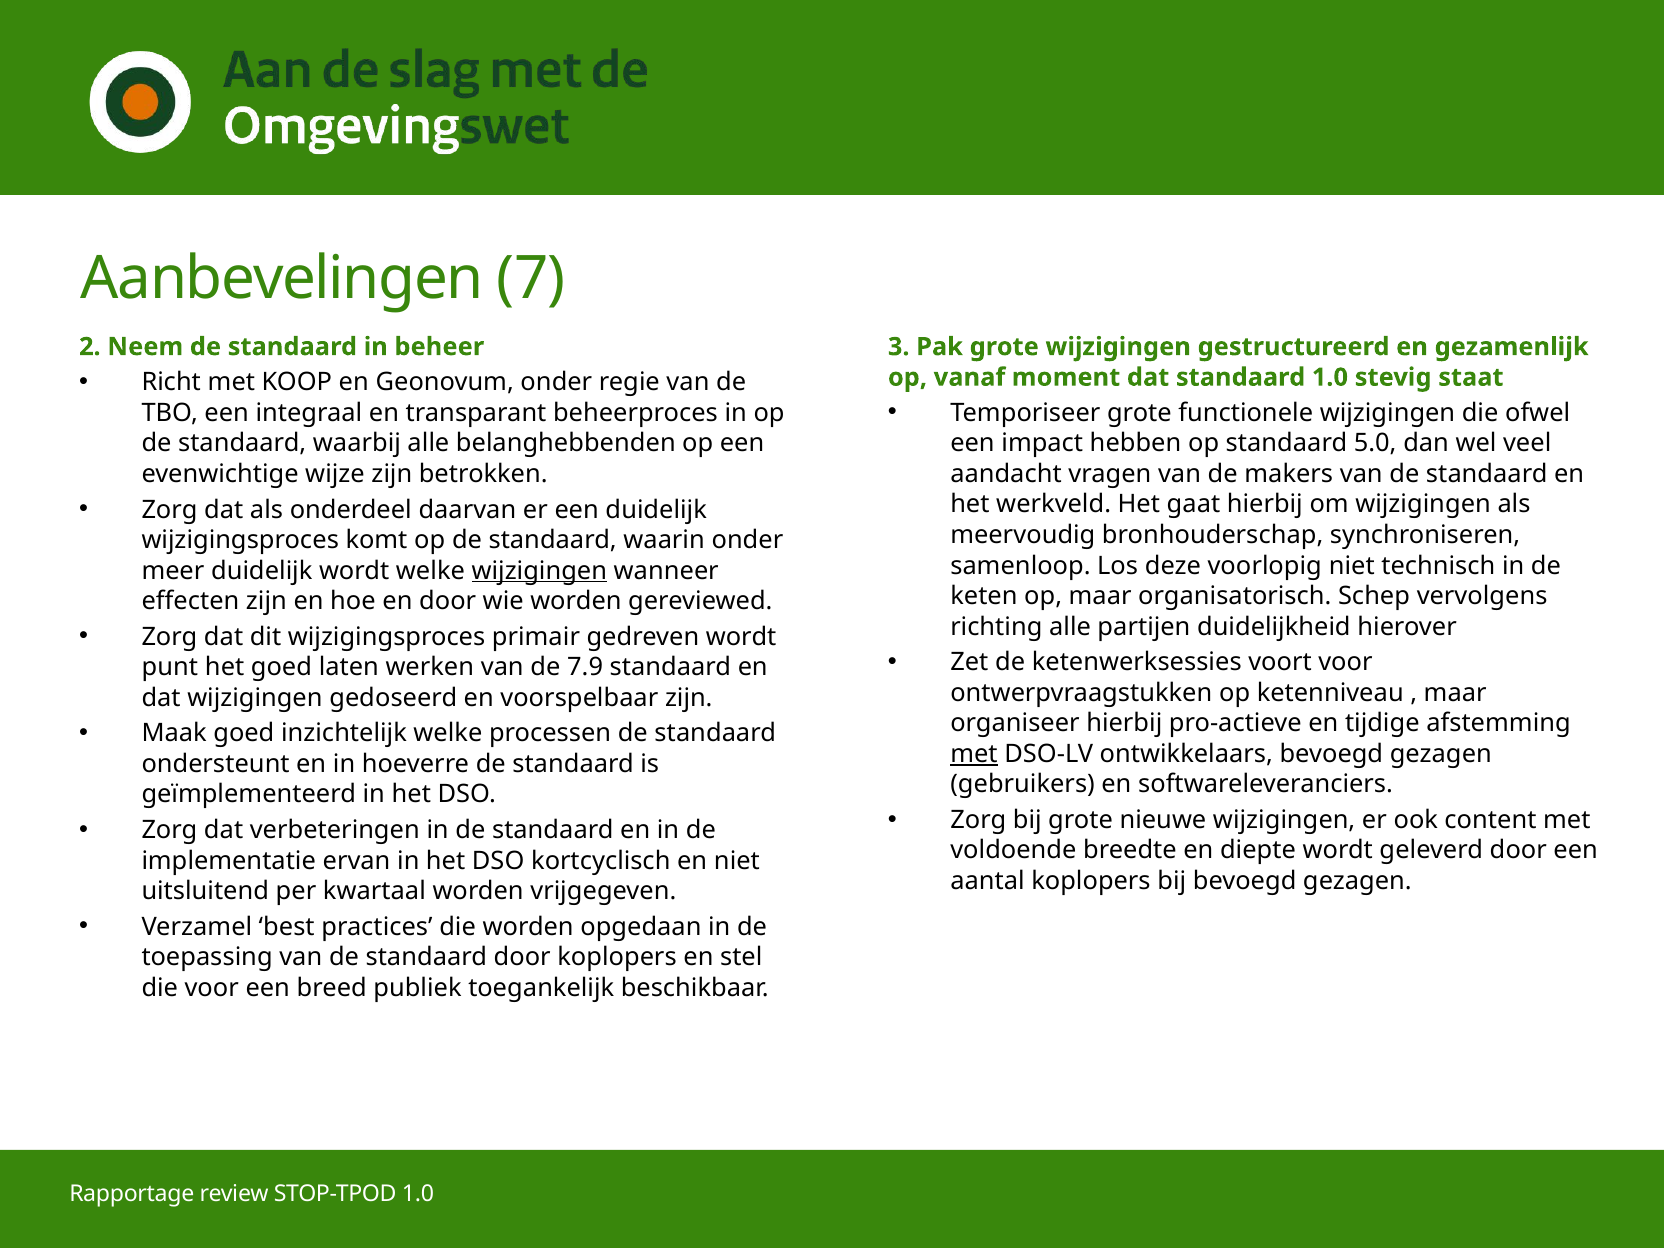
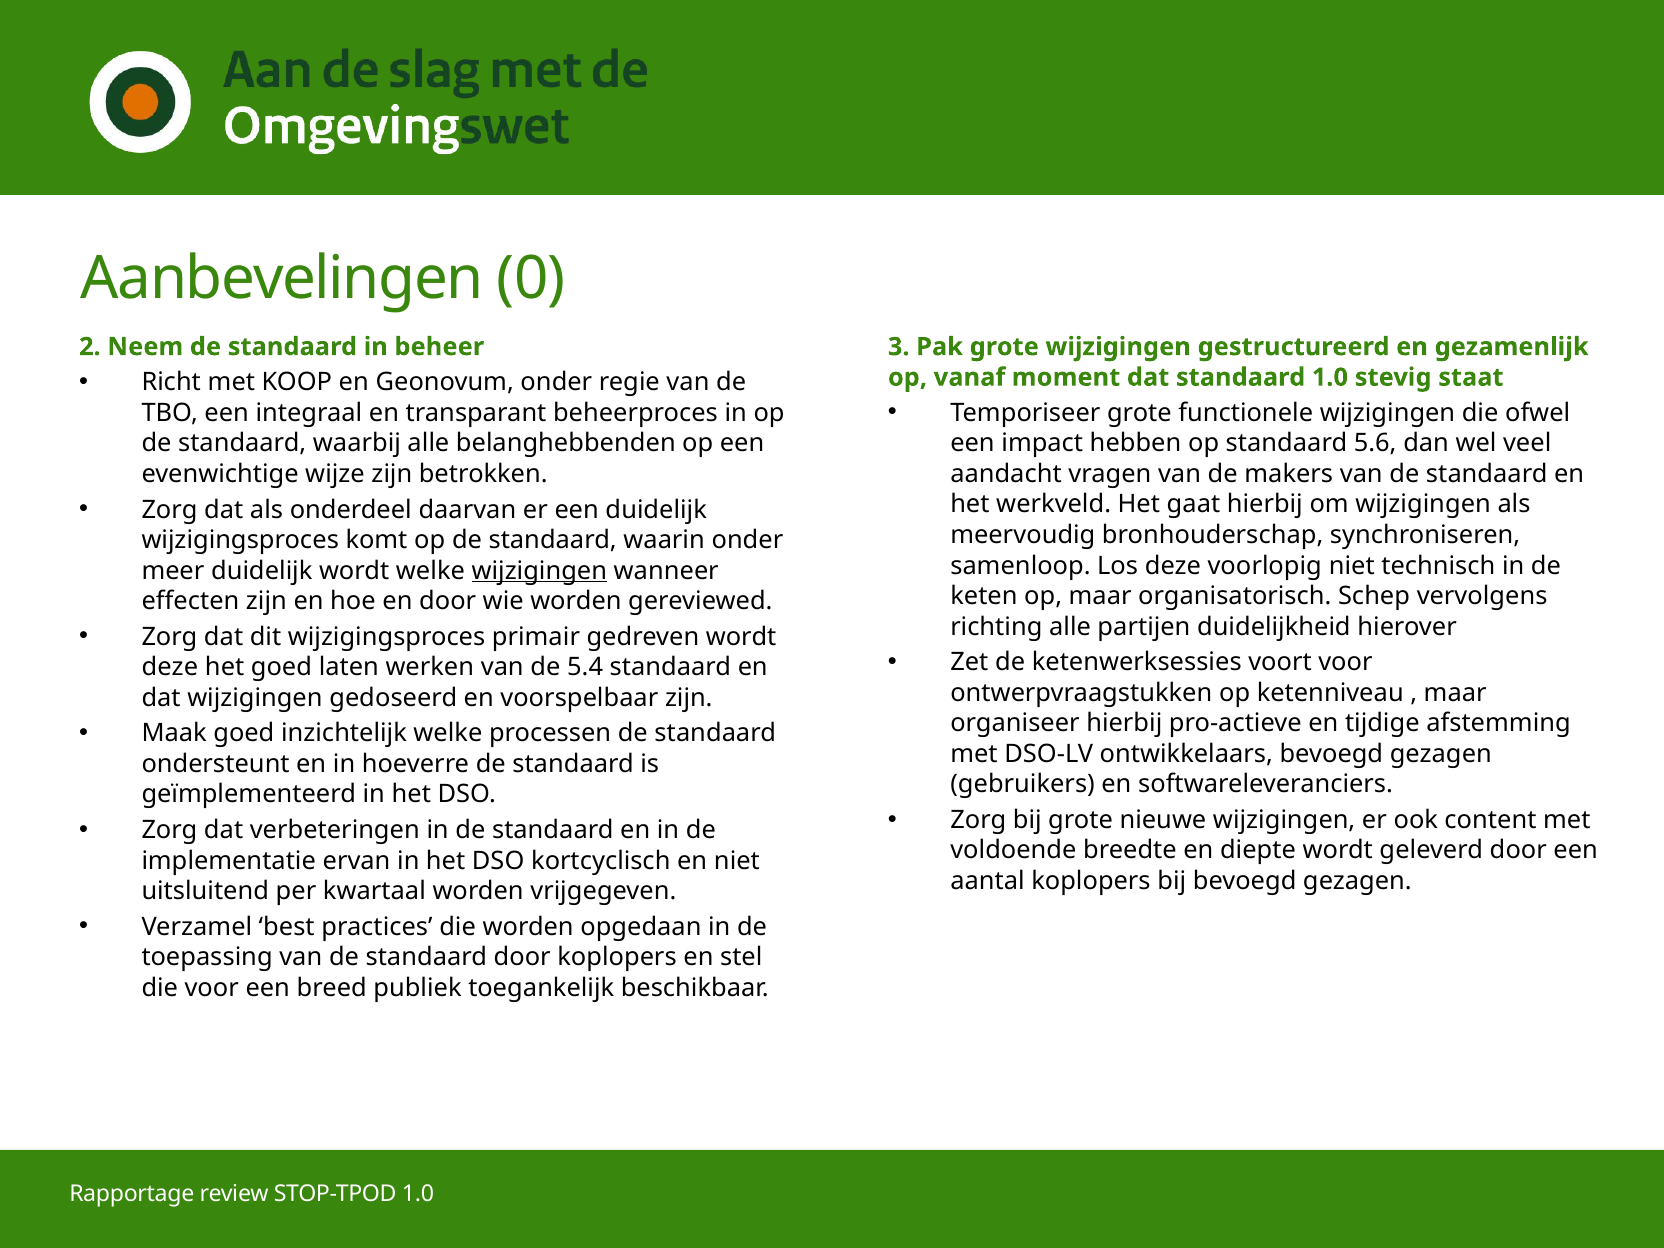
7: 7 -> 0
5.0: 5.0 -> 5.6
punt at (170, 667): punt -> deze
7.9: 7.9 -> 5.4
met at (974, 754) underline: present -> none
